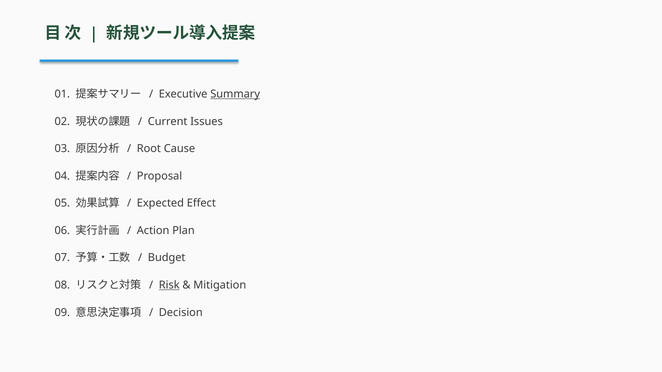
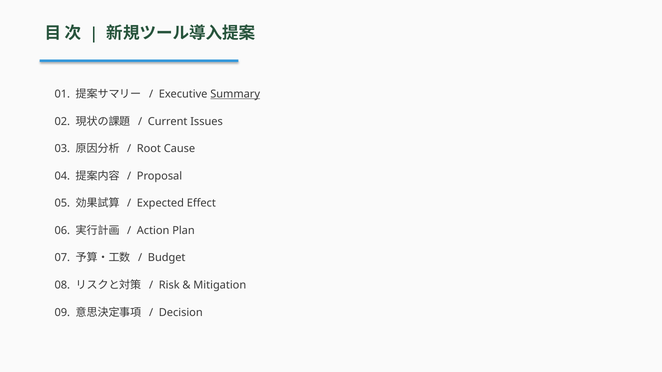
Risk underline: present -> none
